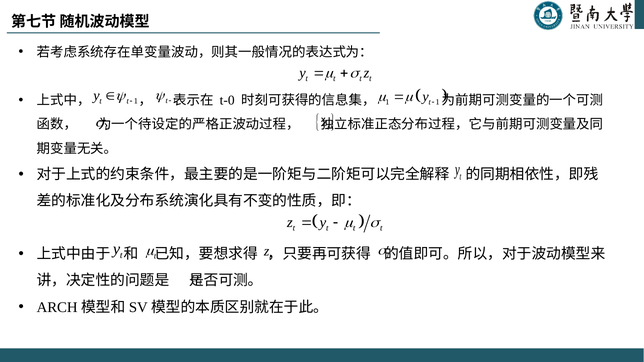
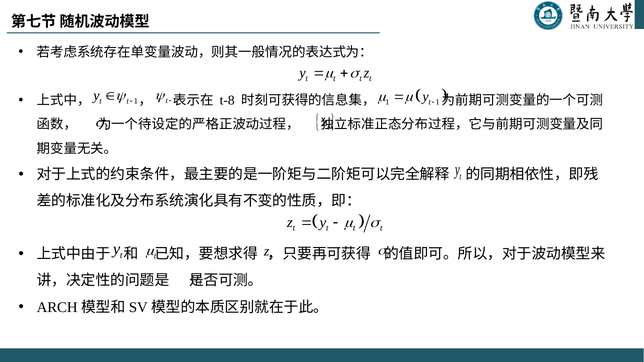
t-0: t-0 -> t-8
